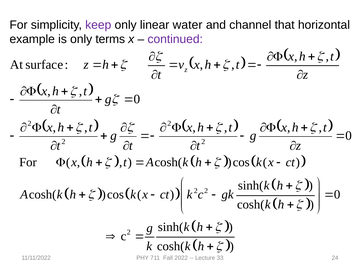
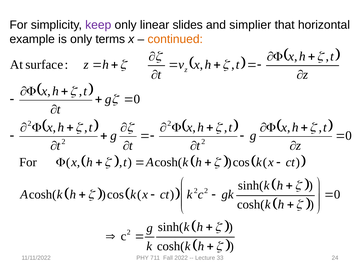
water: water -> slides
channel: channel -> simplier
continued colour: purple -> orange
